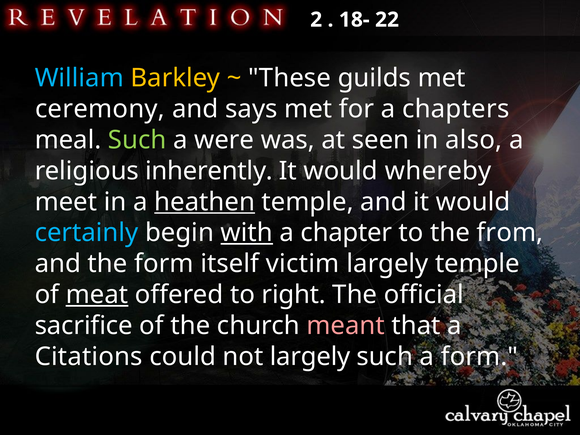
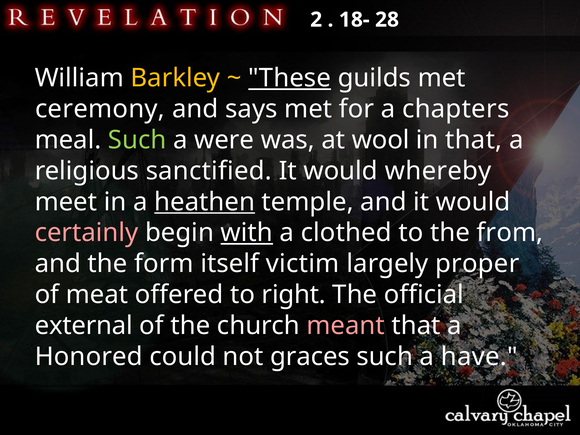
22: 22 -> 28
William colour: light blue -> white
These underline: none -> present
seen: seen -> wool
in also: also -> that
inherently: inherently -> sanctified
certainly colour: light blue -> pink
chapter: chapter -> clothed
largely temple: temple -> proper
meat underline: present -> none
sacrifice: sacrifice -> external
Citations: Citations -> Honored
not largely: largely -> graces
a form: form -> have
